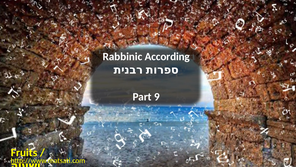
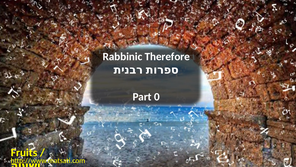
According: According -> Therefore
9: 9 -> 0
